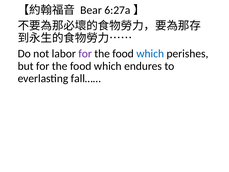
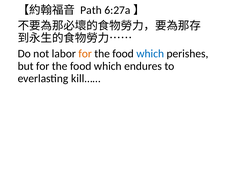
Bear: Bear -> Path
for at (85, 54) colour: purple -> orange
fall……: fall…… -> kill……
